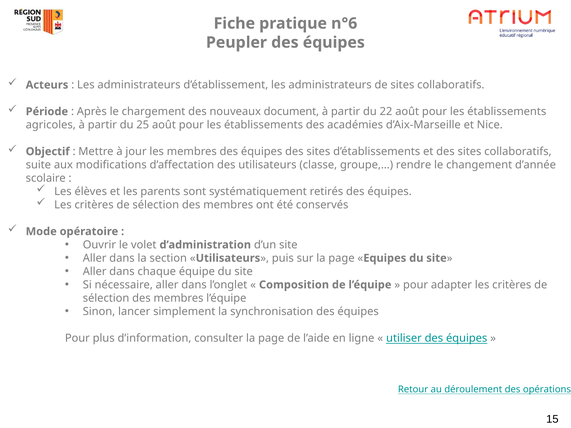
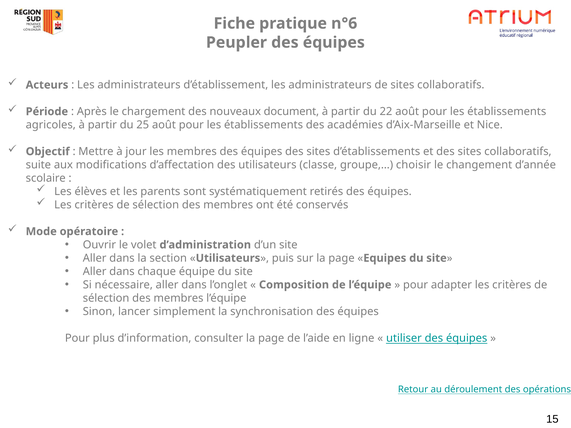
rendre: rendre -> choisir
